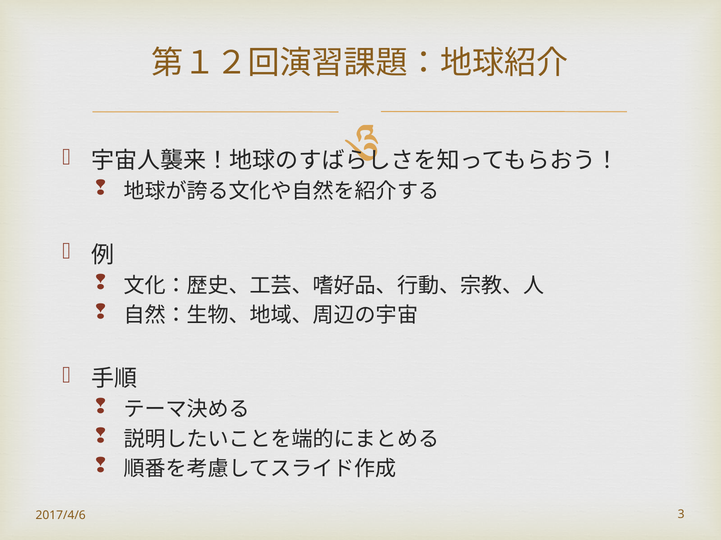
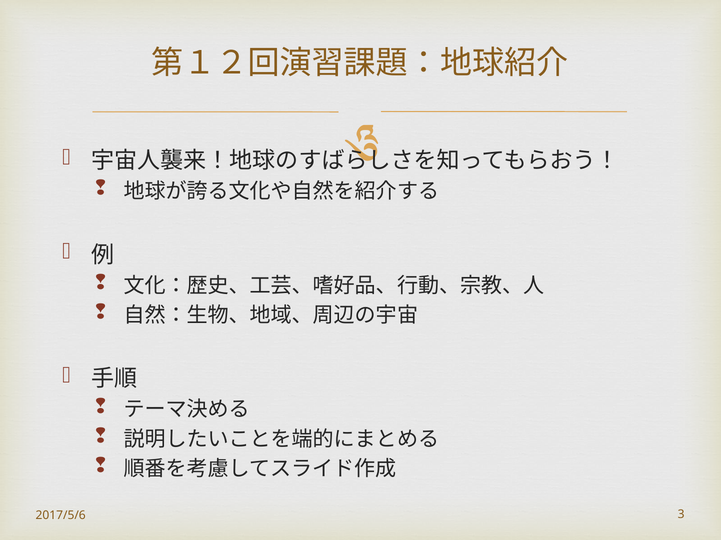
2017/4/6: 2017/4/6 -> 2017/5/6
